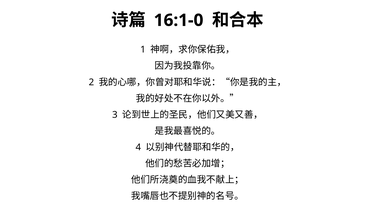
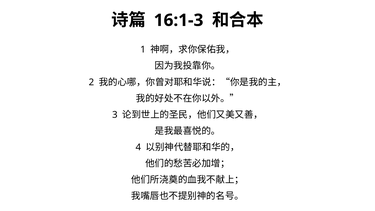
16:1-0: 16:1-0 -> 16:1-3
